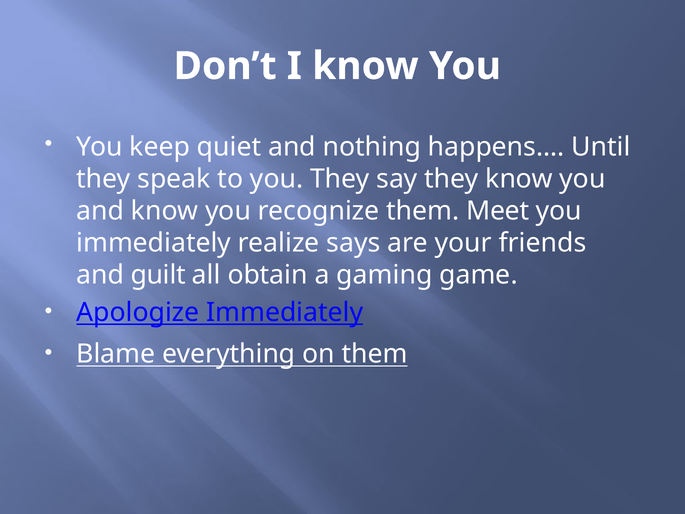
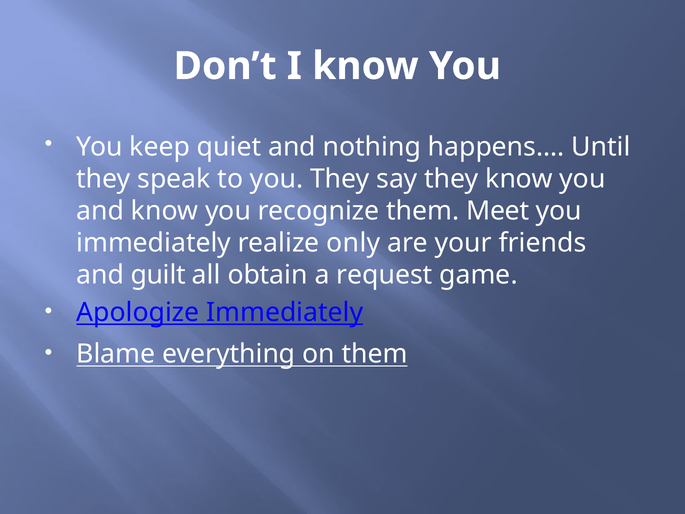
says: says -> only
gaming: gaming -> request
